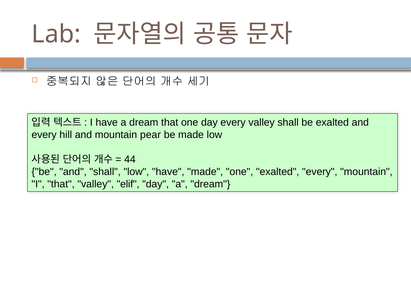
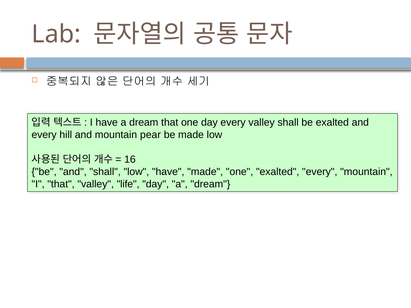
44: 44 -> 16
elif: elif -> life
